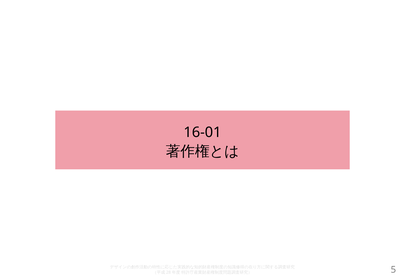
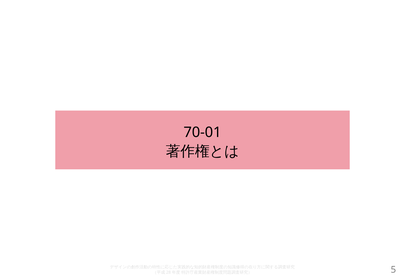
16-01: 16-01 -> 70-01
